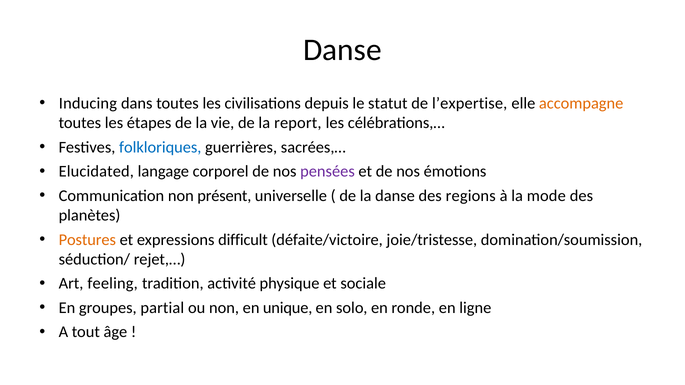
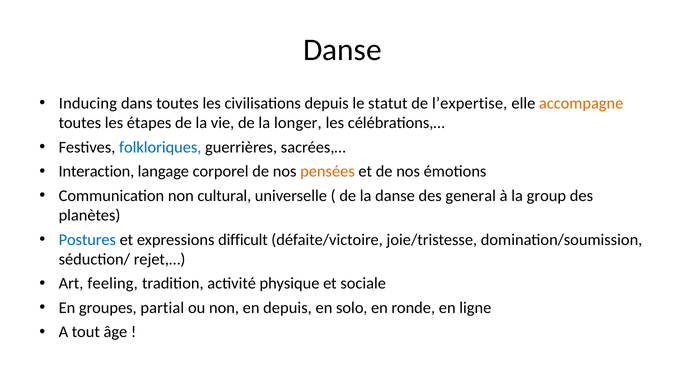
report: report -> longer
Elucidated: Elucidated -> Interaction
pensées colour: purple -> orange
présent: présent -> cultural
regions: regions -> general
mode: mode -> group
Postures colour: orange -> blue
en unique: unique -> depuis
